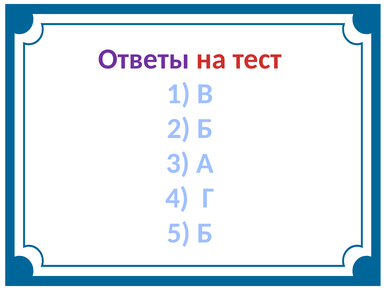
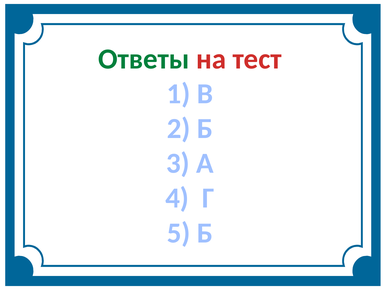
Ответы colour: purple -> green
